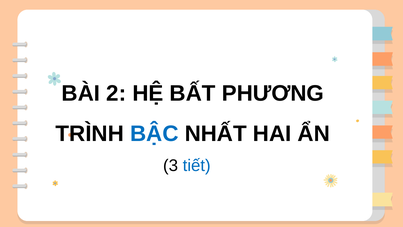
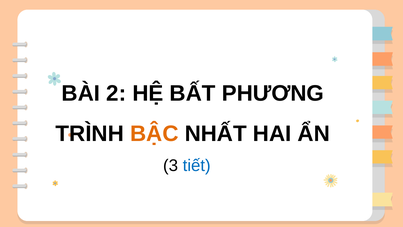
BẬC colour: blue -> orange
